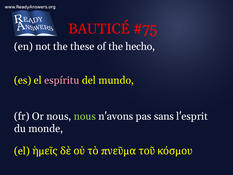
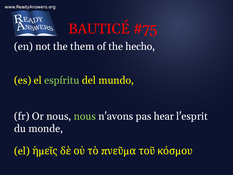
these: these -> them
espíritu colour: pink -> light green
sans: sans -> hear
